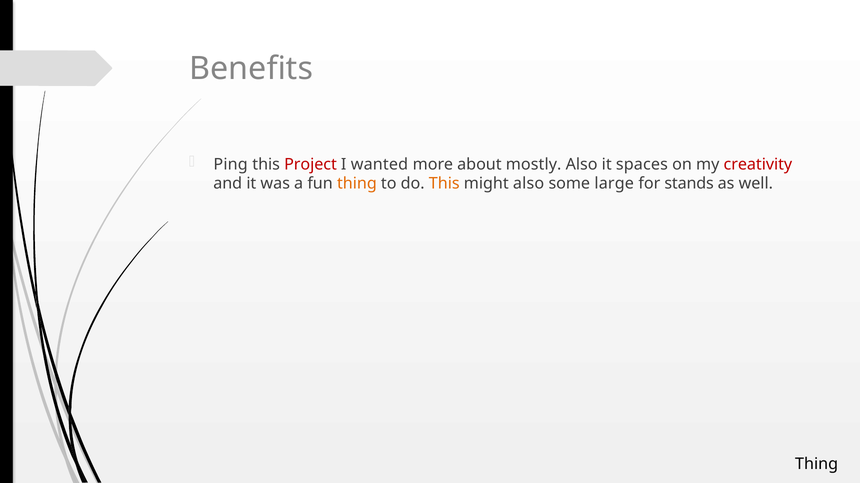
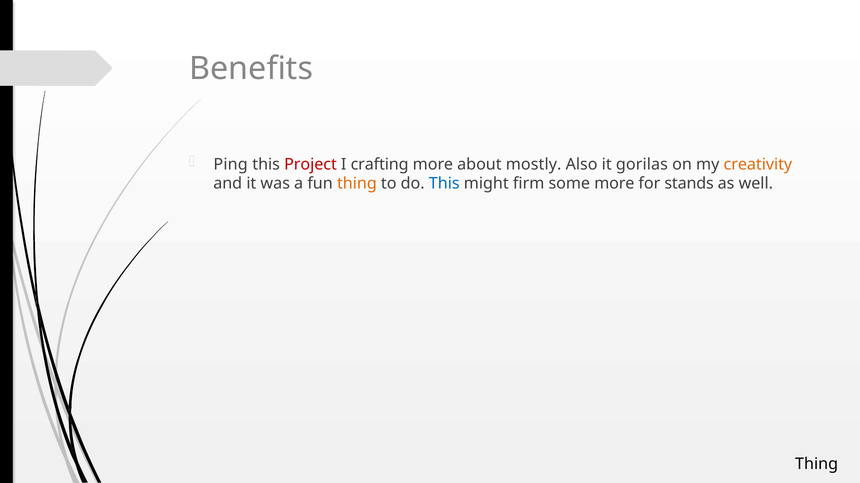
wanted: wanted -> crafting
spaces: spaces -> gorilas
creativity colour: red -> orange
This at (444, 184) colour: orange -> blue
might also: also -> firm
some large: large -> more
